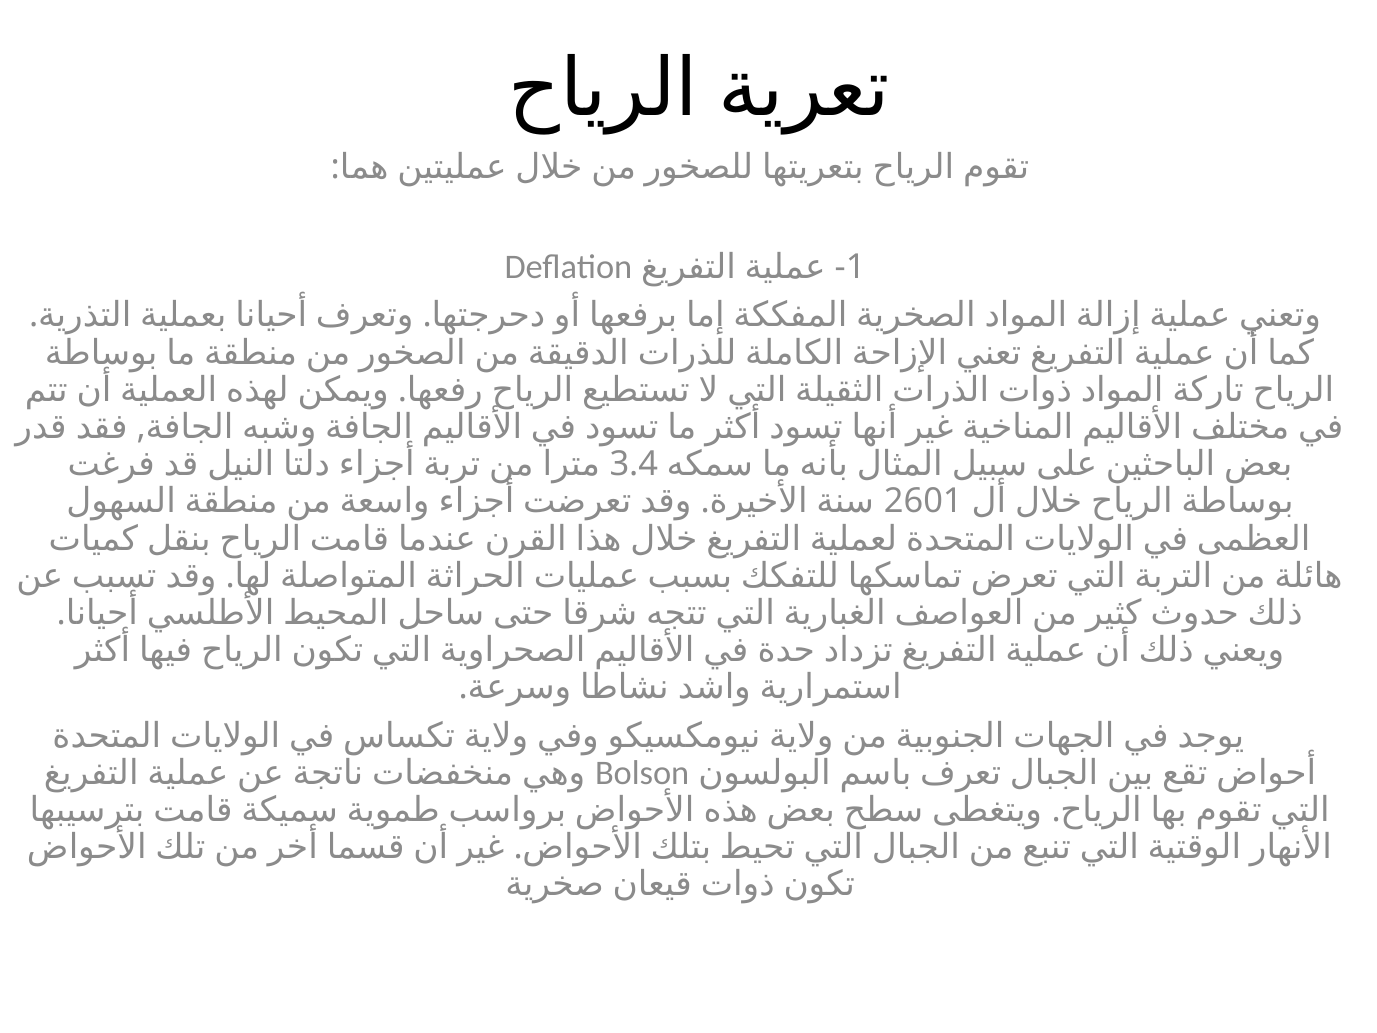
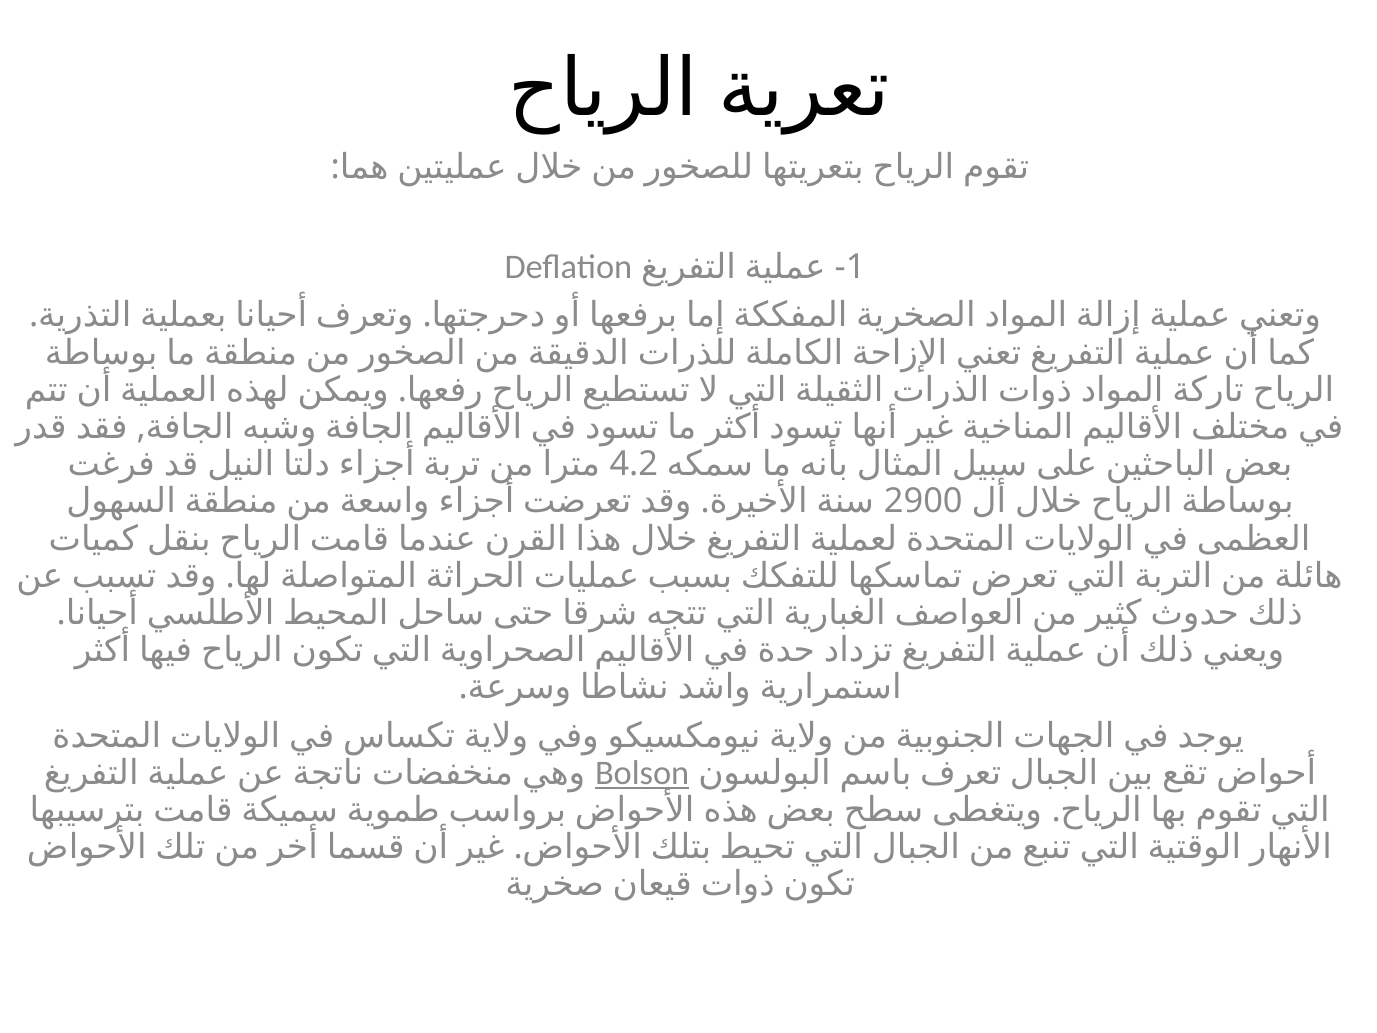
3.4: 3.4 -> 4.2
2601: 2601 -> 2900
Bolson underline: none -> present
